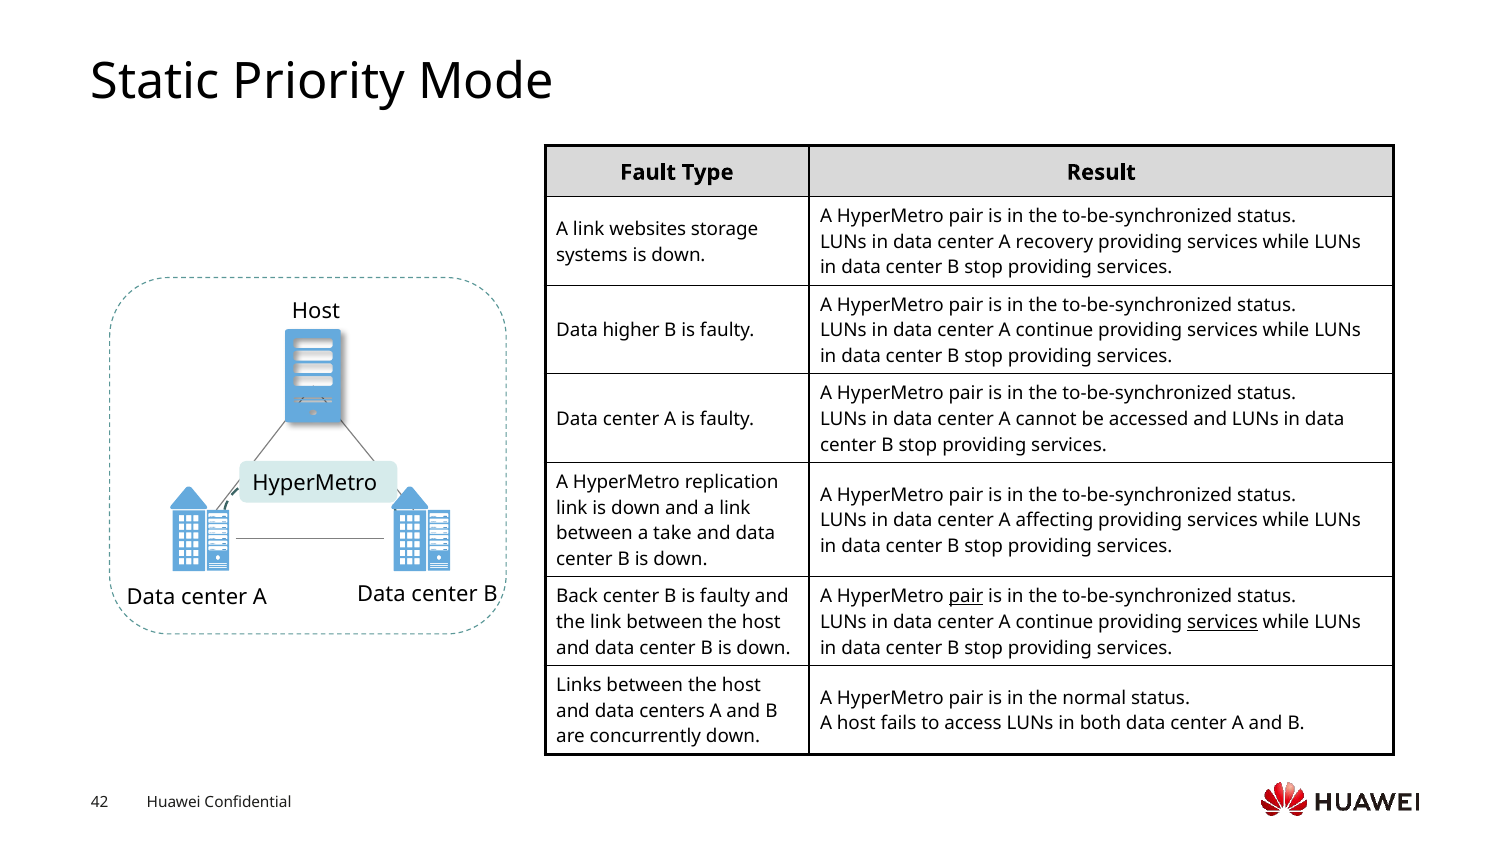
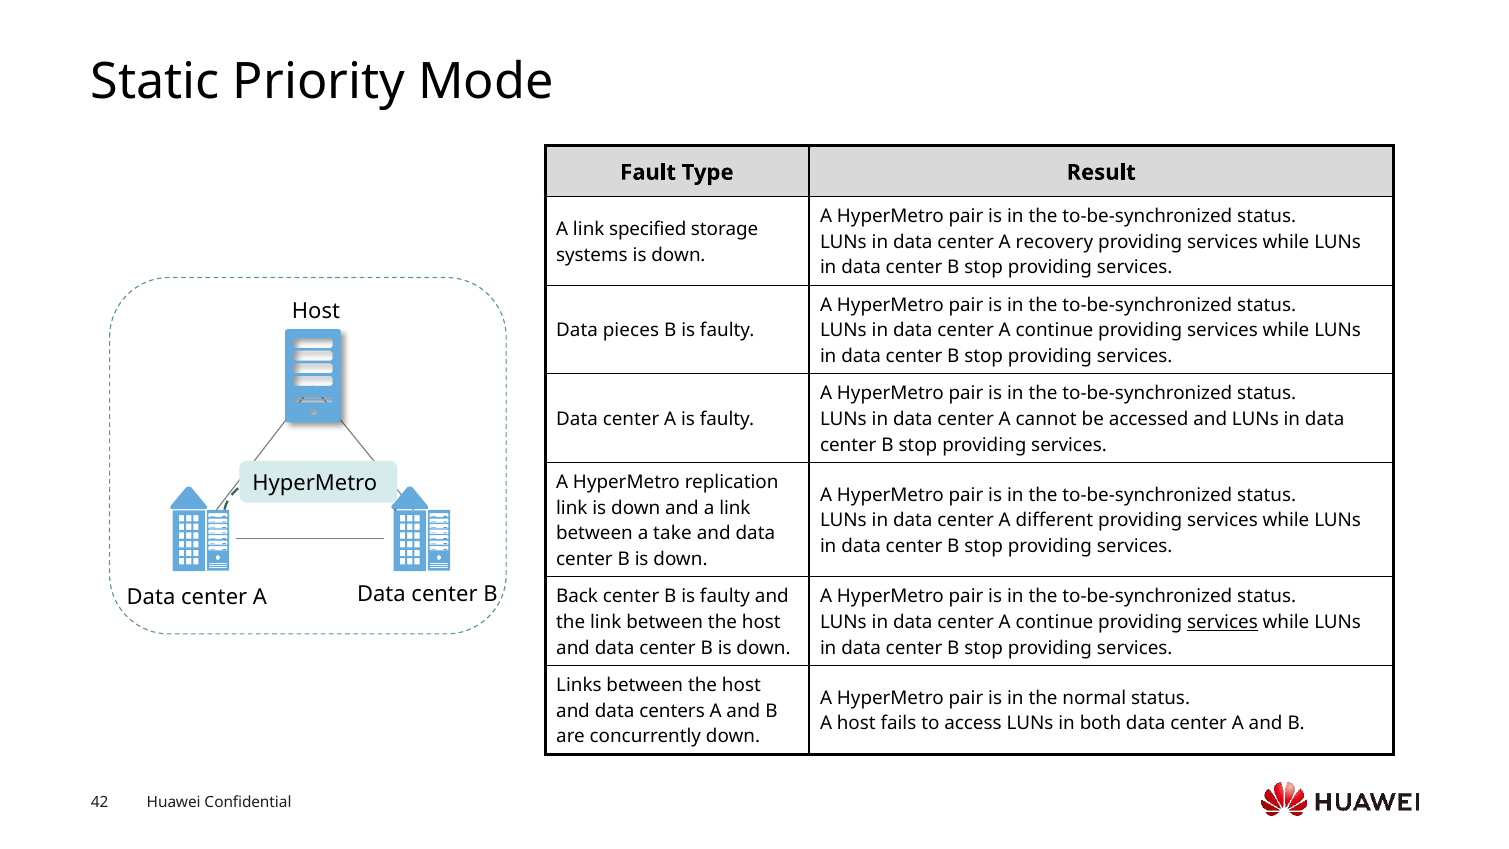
websites: websites -> specified
higher: higher -> pieces
affecting: affecting -> different
pair at (966, 596) underline: present -> none
